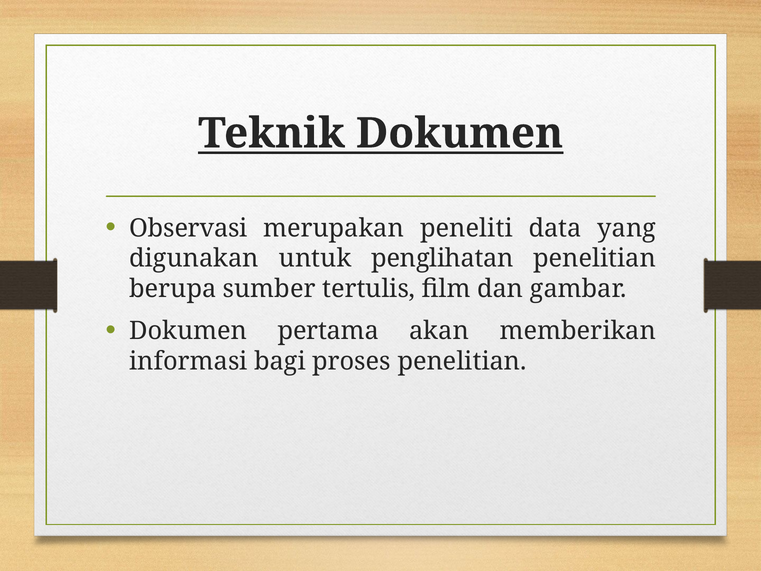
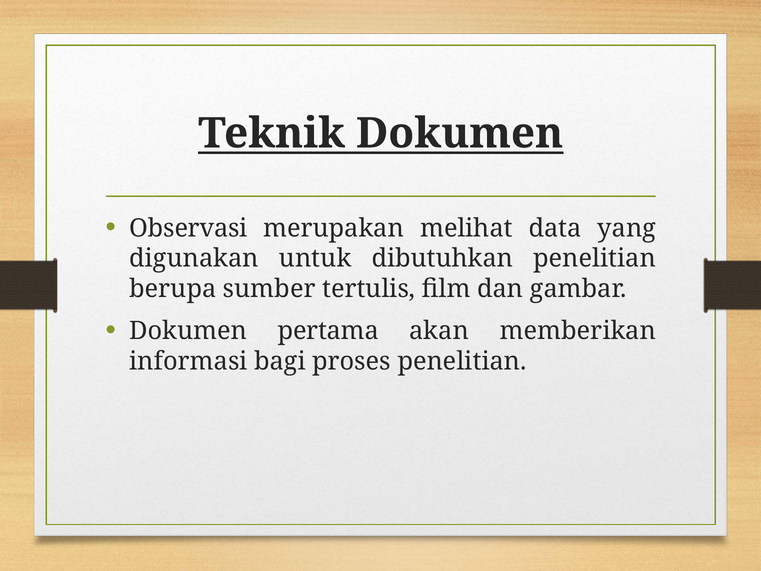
peneliti: peneliti -> melihat
penglihatan: penglihatan -> dibutuhkan
